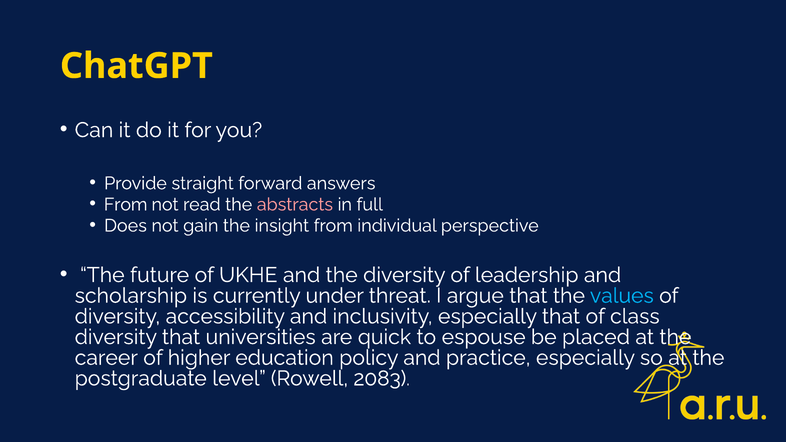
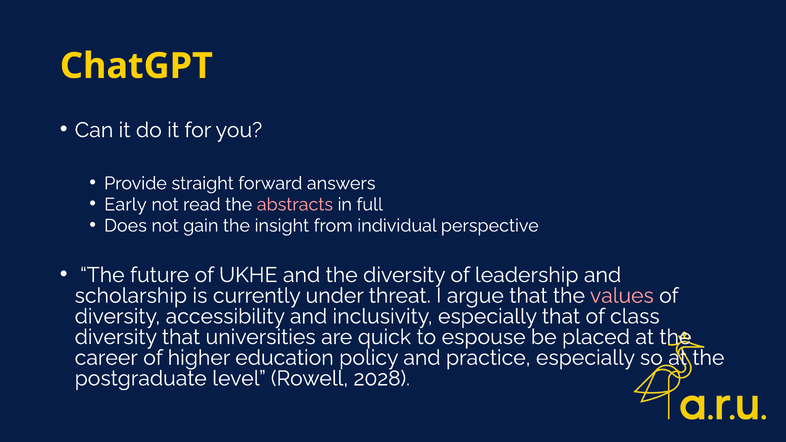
From at (126, 205): From -> Early
values colour: light blue -> pink
2083: 2083 -> 2028
